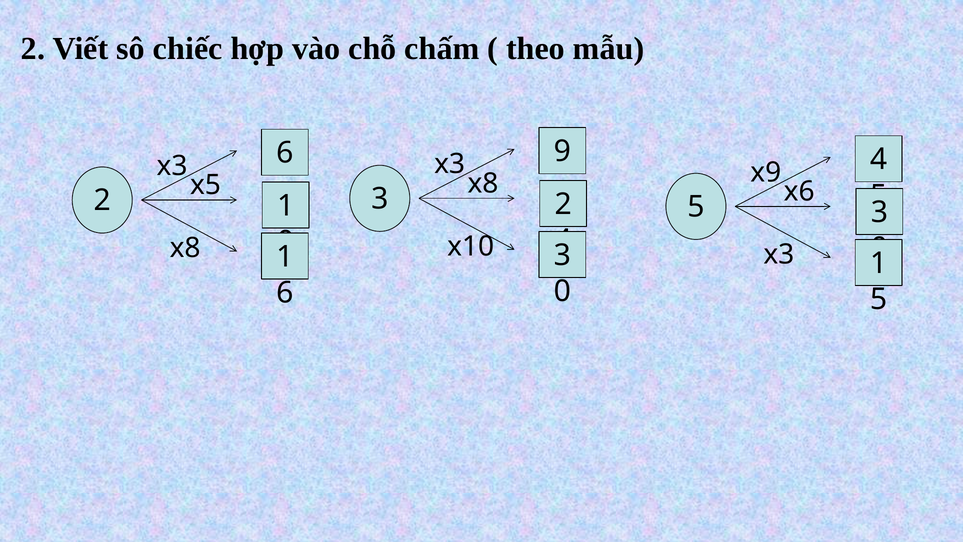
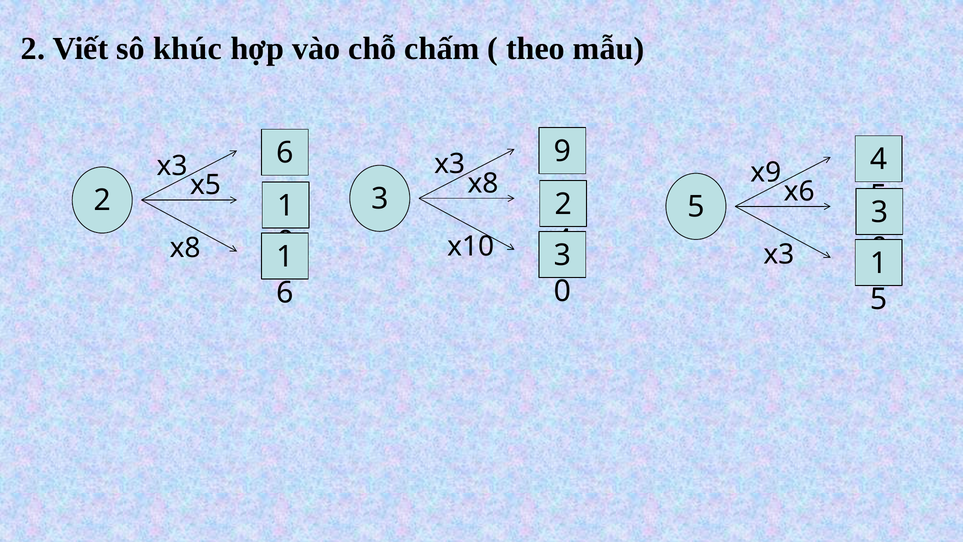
chiếc: chiếc -> khúc
